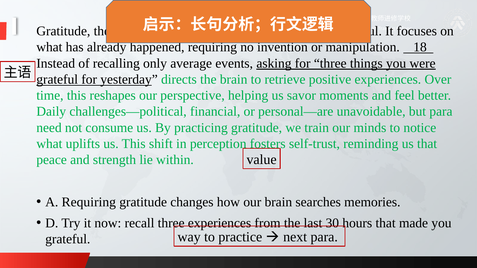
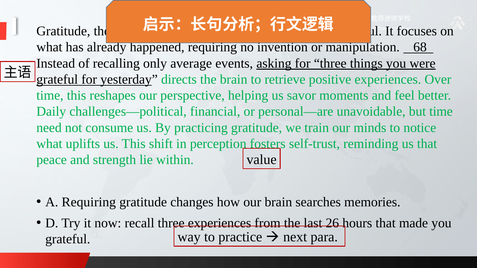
18: 18 -> 68
but para: para -> time
30: 30 -> 26
